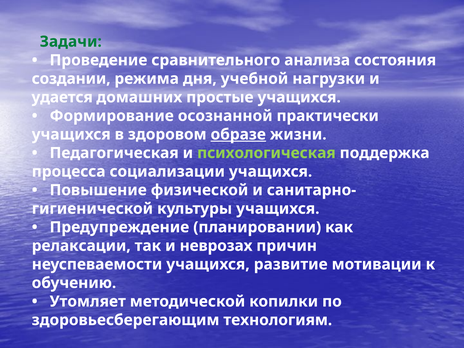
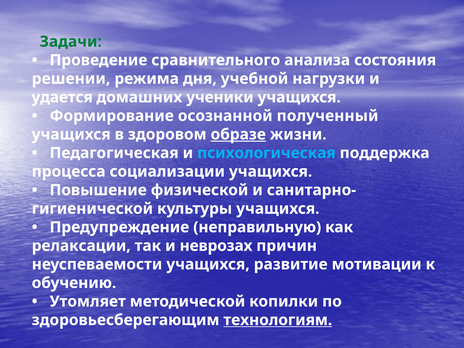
создании: создании -> решении
простые: простые -> ученики
практически: практически -> полученный
психологическая colour: light green -> light blue
планировании: планировании -> неправильную
технологиям underline: none -> present
